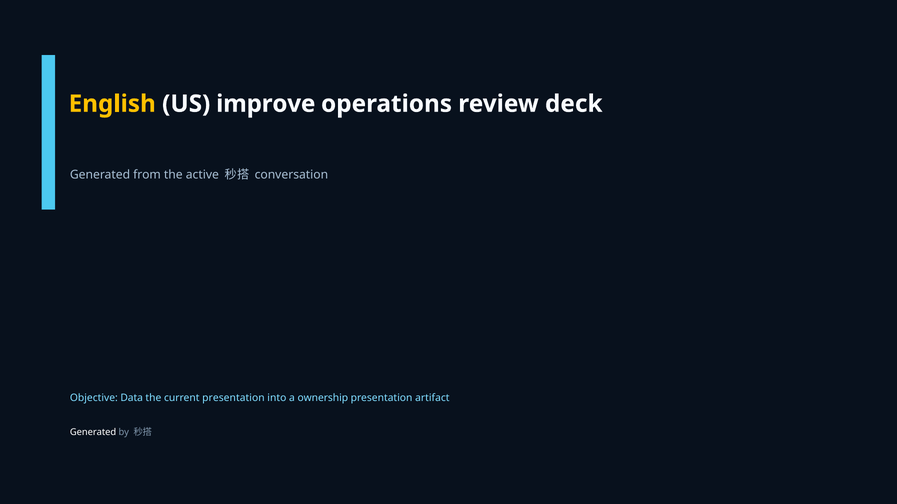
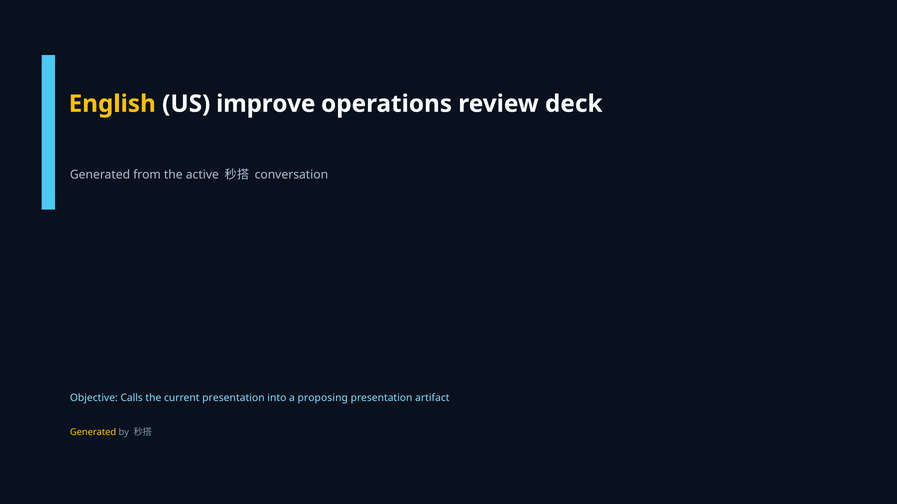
Data: Data -> Calls
ownership: ownership -> proposing
Generated at (93, 433) colour: white -> yellow
